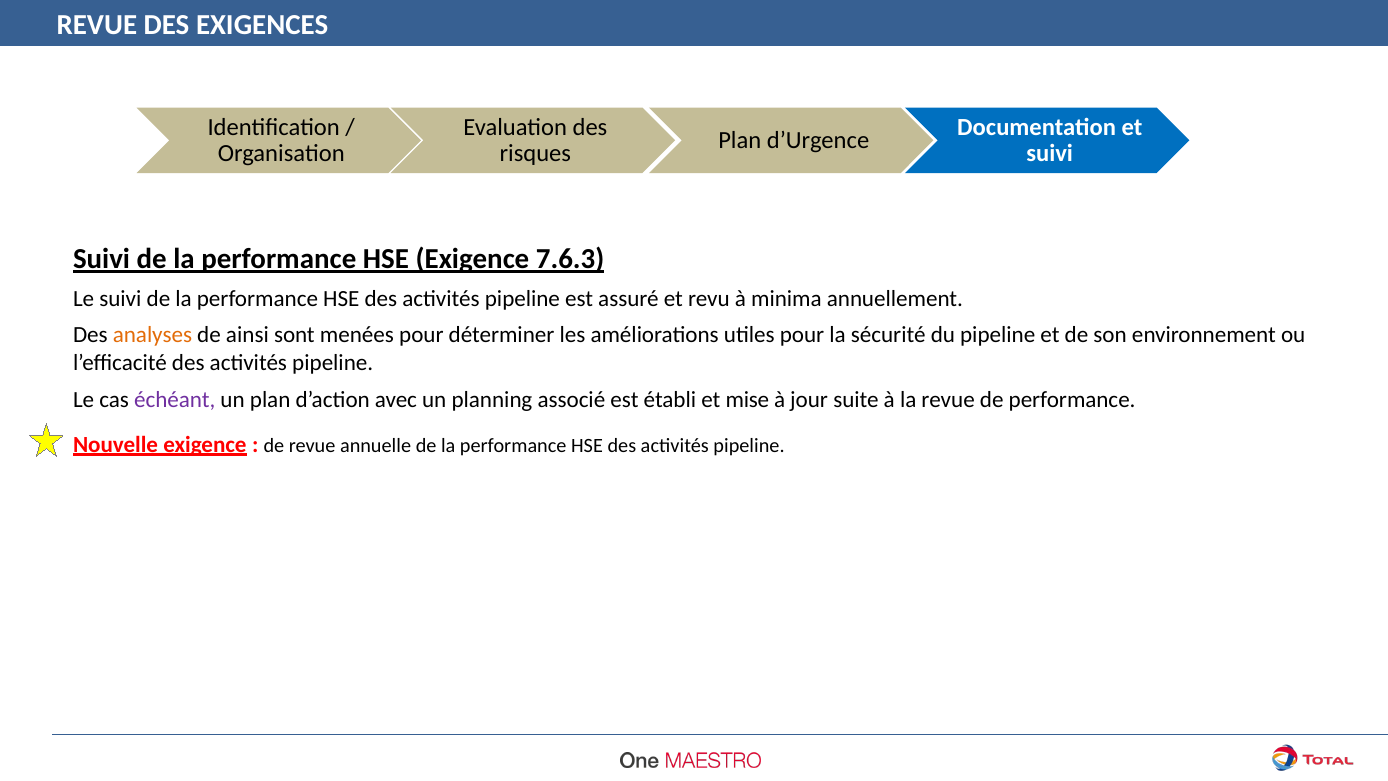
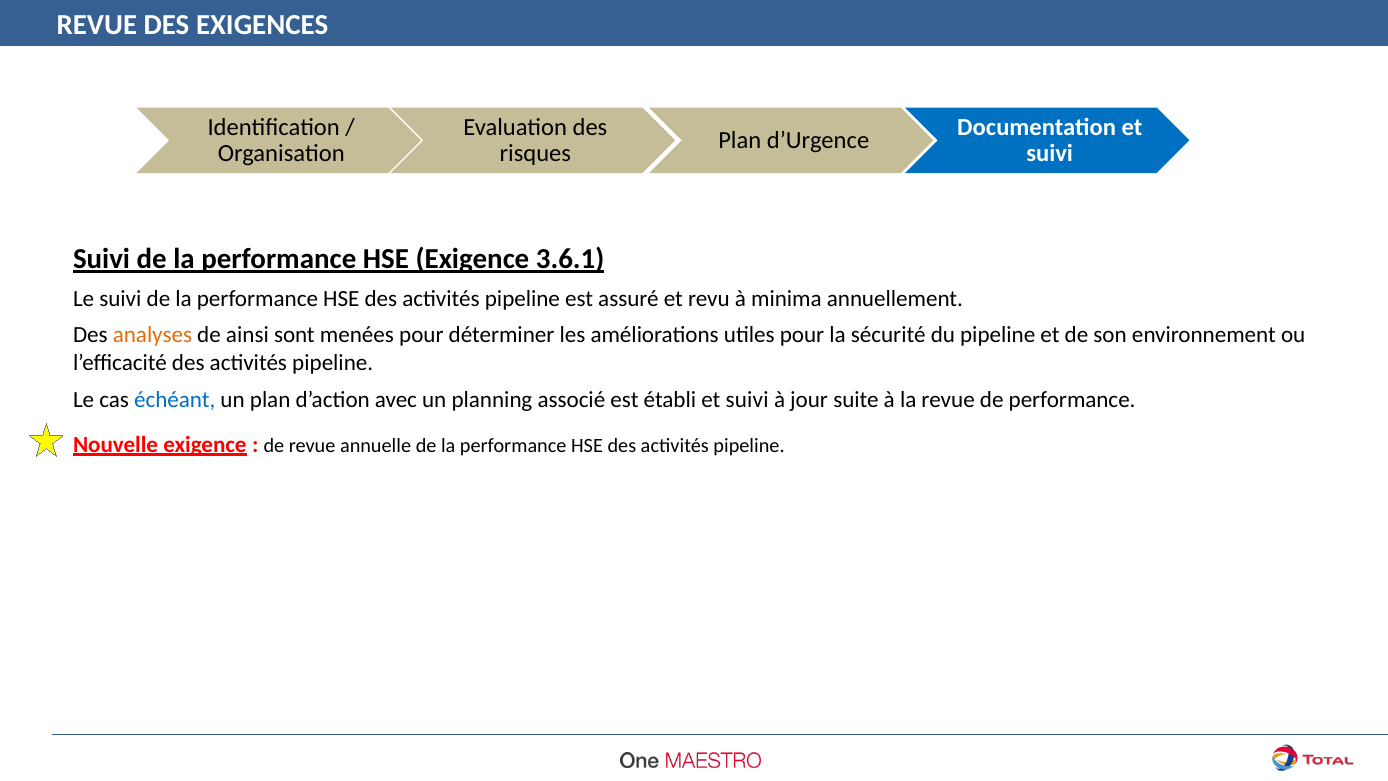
7.6.3: 7.6.3 -> 3.6.1
échéant colour: purple -> blue
établi et mise: mise -> suivi
